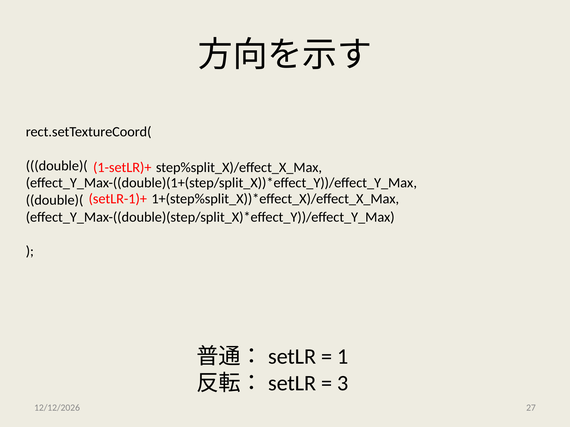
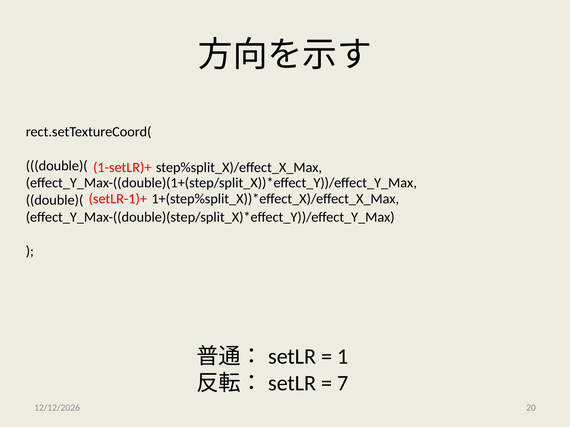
3: 3 -> 7
27: 27 -> 20
